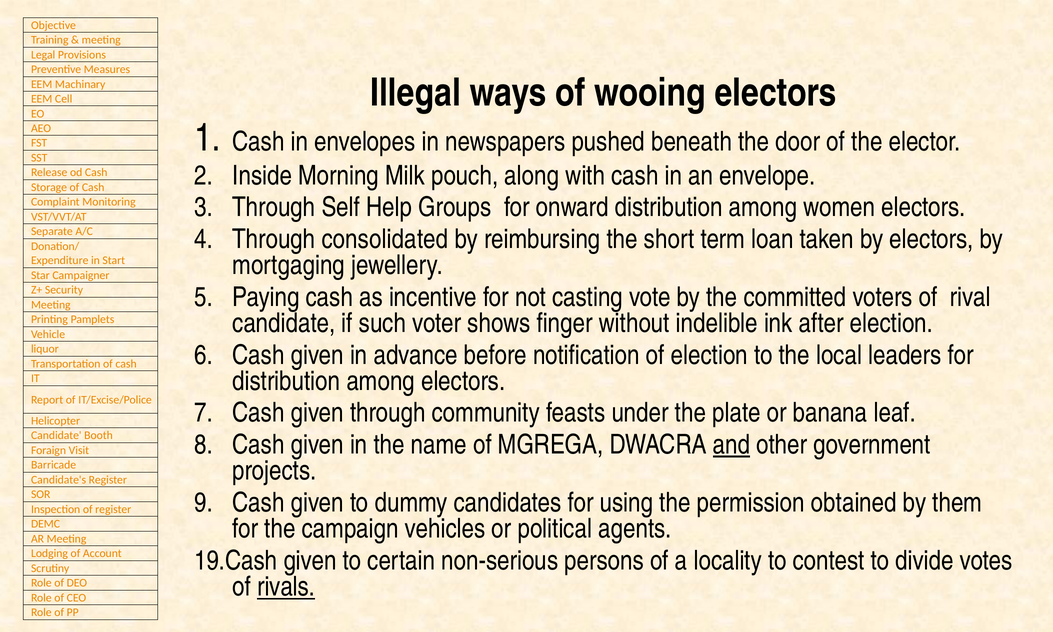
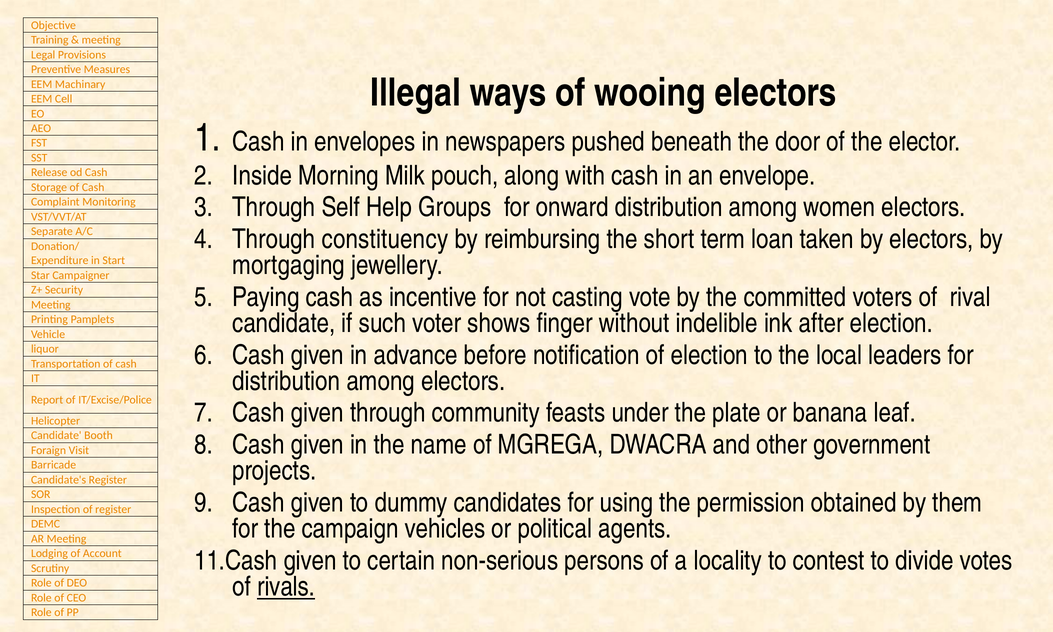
consolidated: consolidated -> constituency
and underline: present -> none
19.Cash: 19.Cash -> 11.Cash
